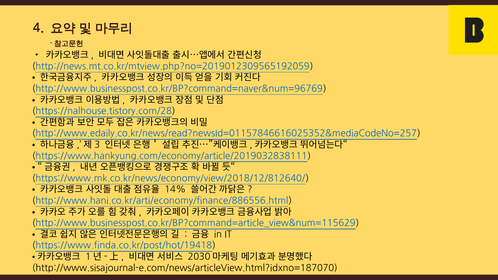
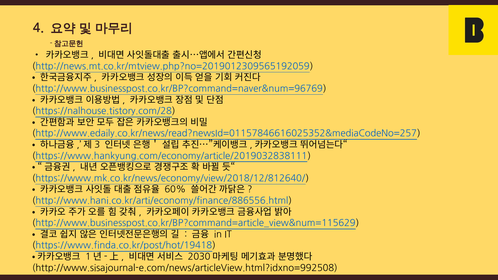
14%: 14% -> 60%
http://www.sisajournal-e.com/news/articleView.html?idxno=187070: http://www.sisajournal-e.com/news/articleView.html?idxno=187070 -> http://www.sisajournal-e.com/news/articleView.html?idxno=992508
